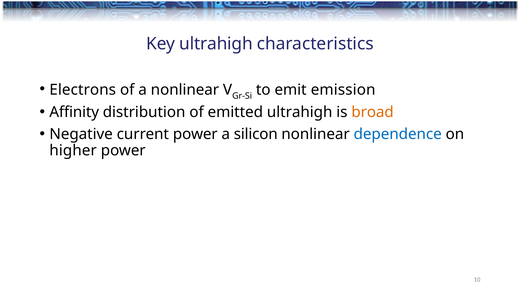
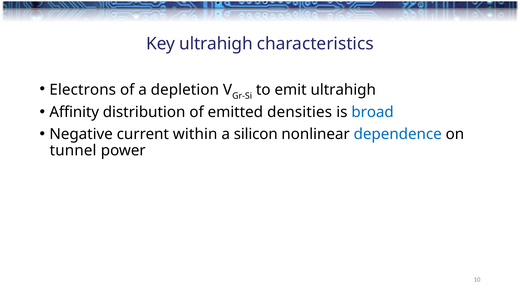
a nonlinear: nonlinear -> depletion
emit emission: emission -> ultrahigh
emitted ultrahigh: ultrahigh -> densities
broad colour: orange -> blue
current power: power -> within
higher: higher -> tunnel
